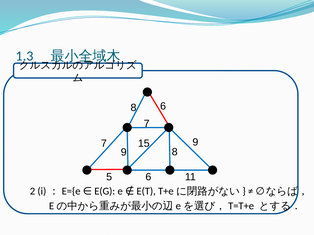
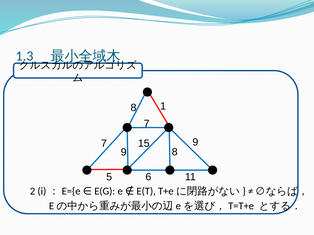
8 6: 6 -> 1
